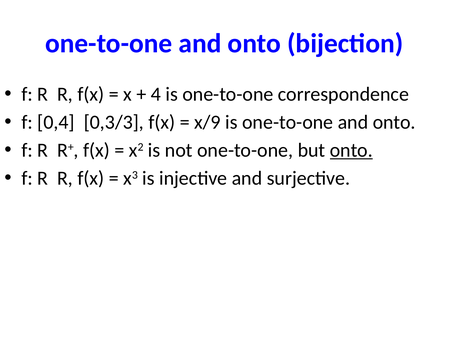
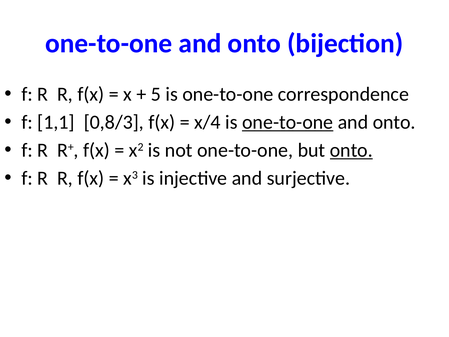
4: 4 -> 5
0,4: 0,4 -> 1,1
0,3/3: 0,3/3 -> 0,8/3
x/9: x/9 -> x/4
one-to-one at (288, 122) underline: none -> present
